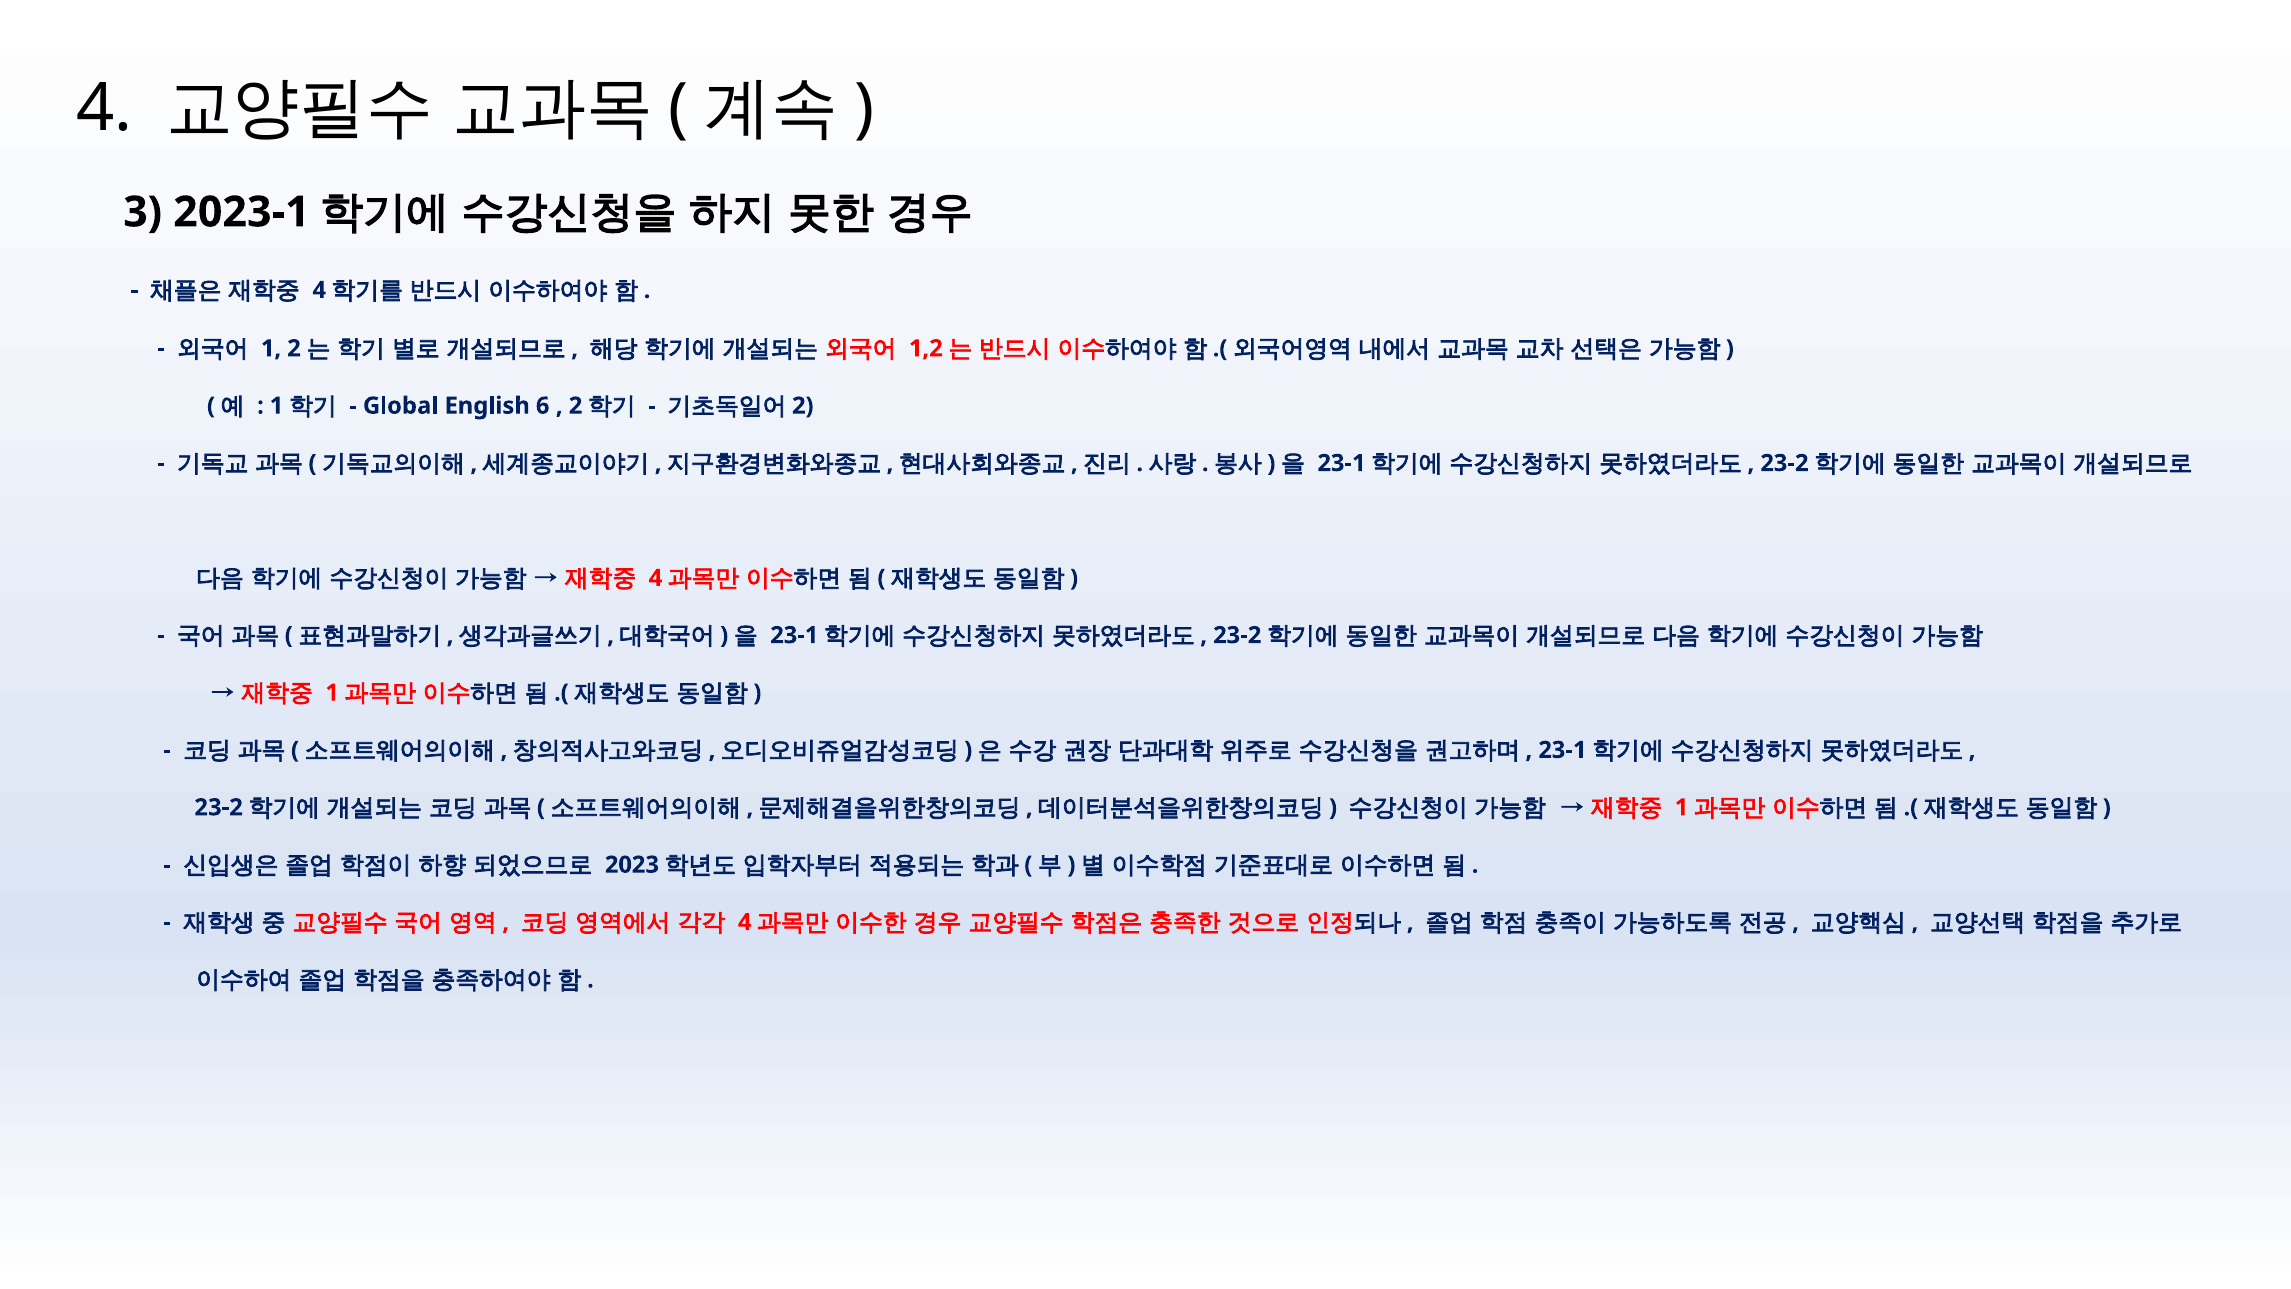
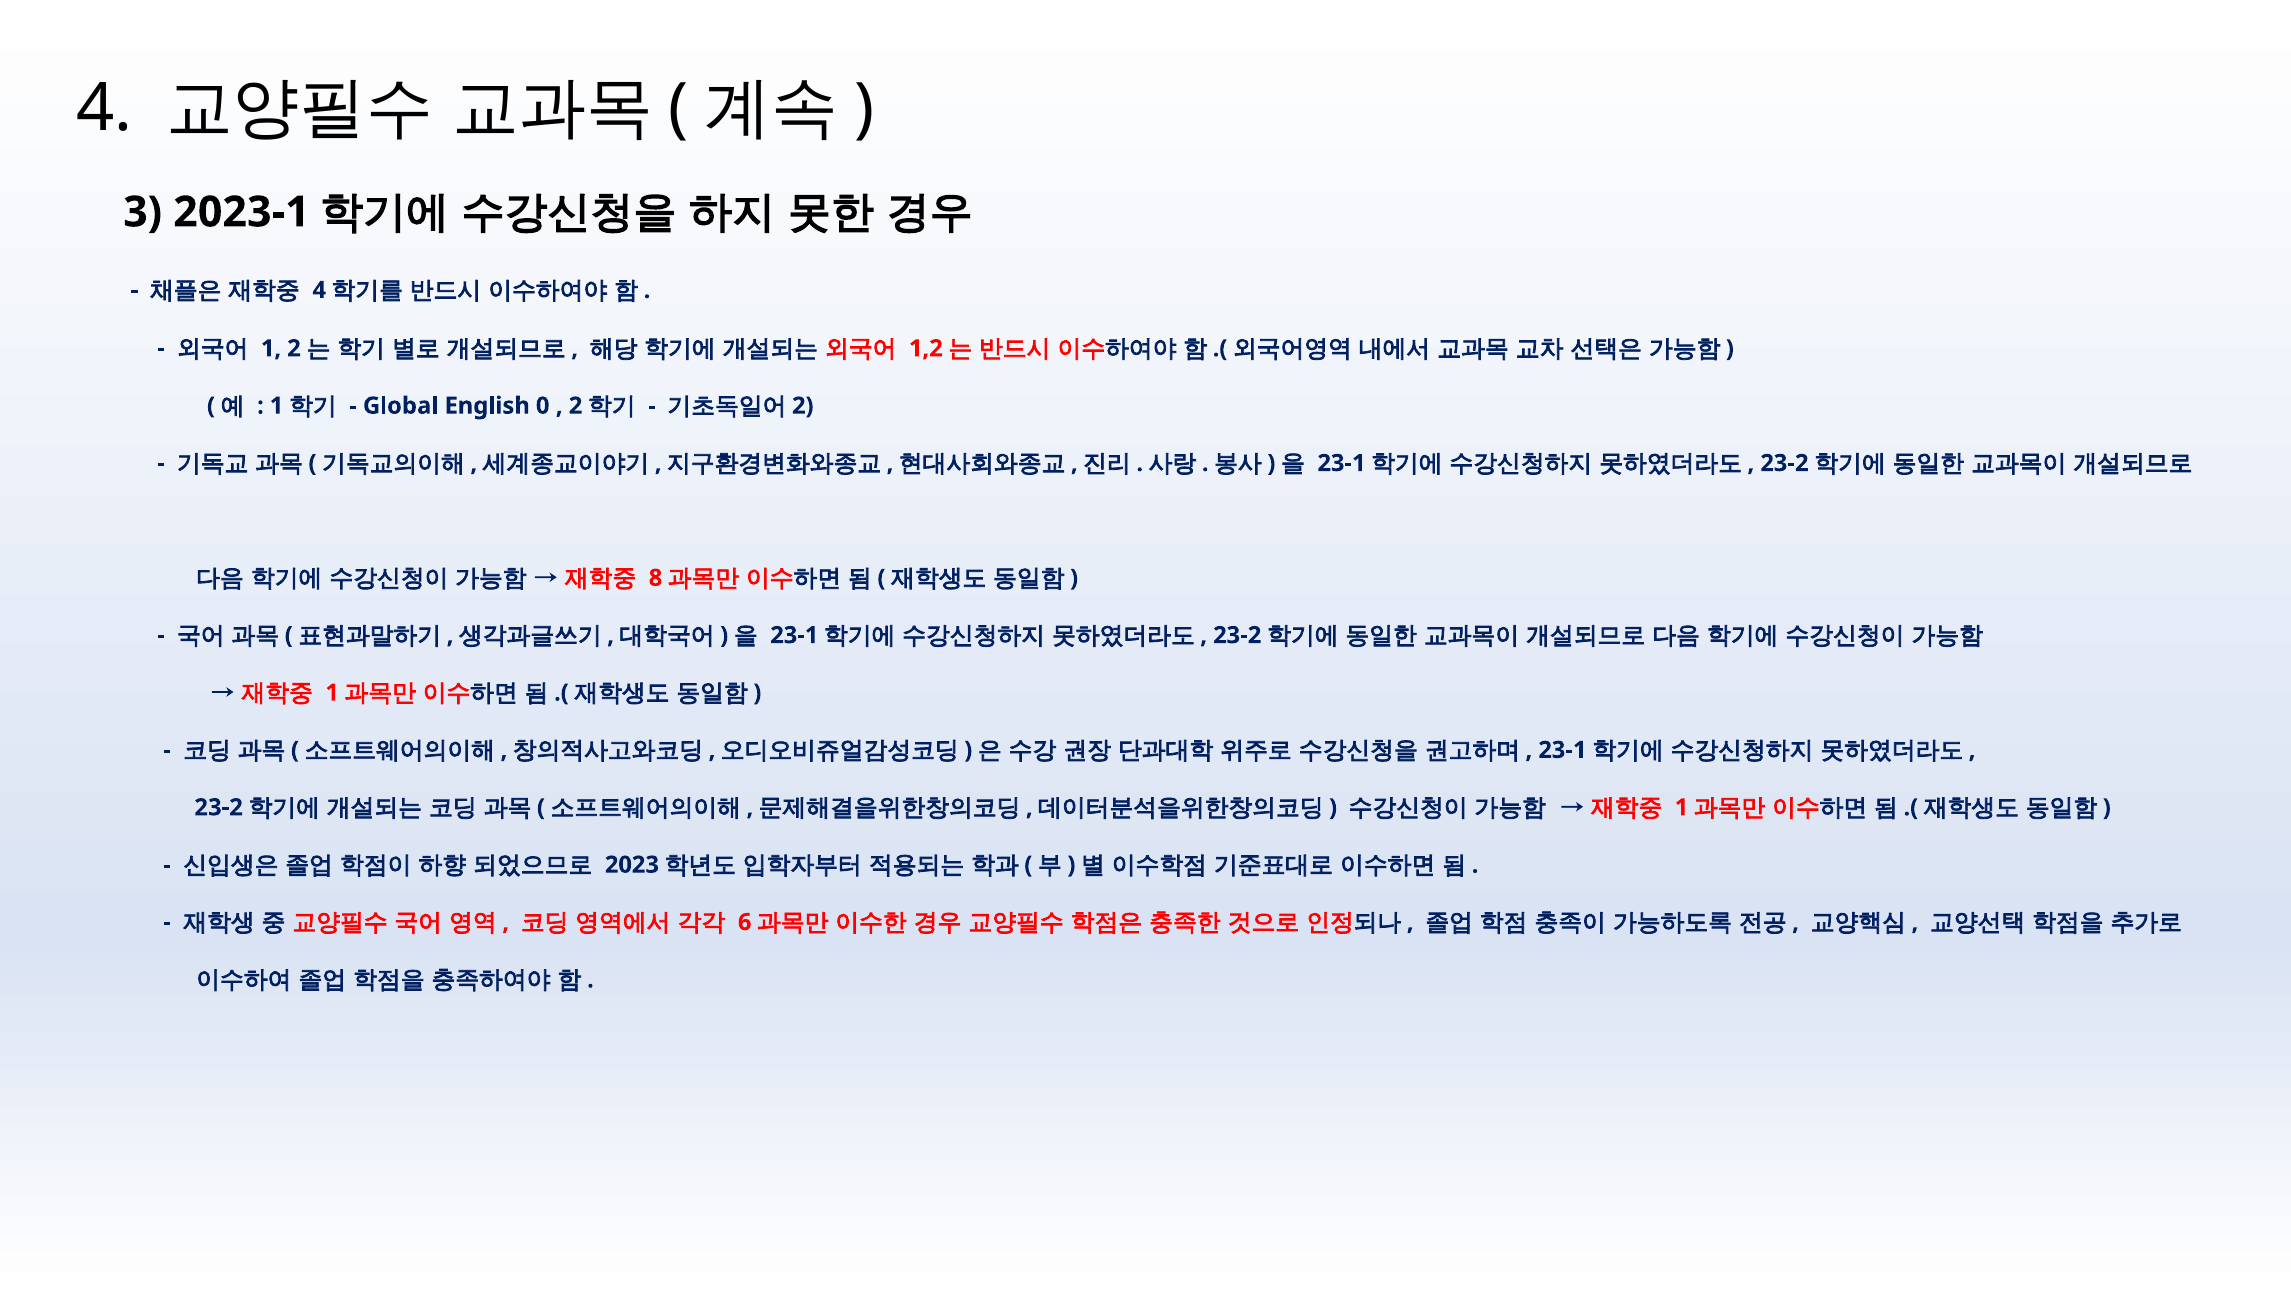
6: 6 -> 0
4 at (655, 578): 4 -> 8
4 at (745, 922): 4 -> 6
